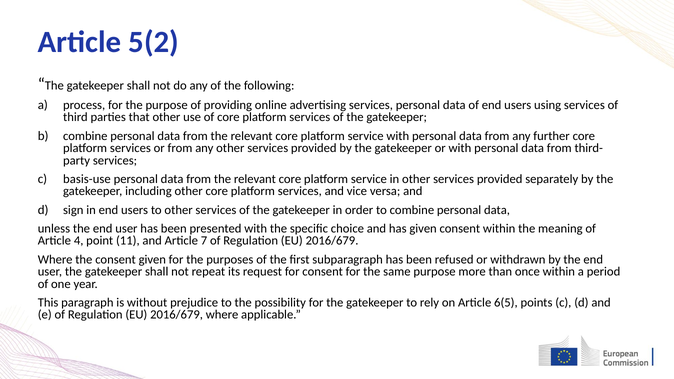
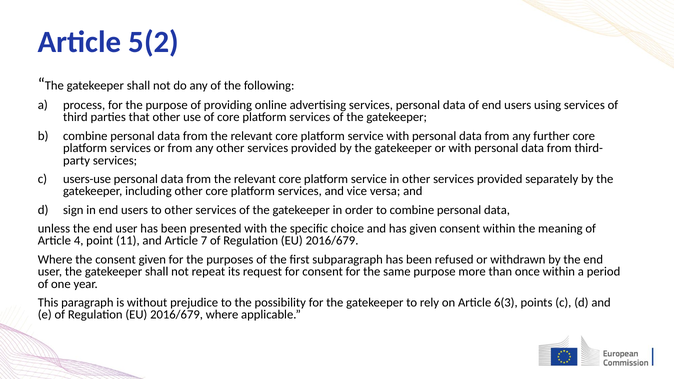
basis-use: basis-use -> users-use
6(5: 6(5 -> 6(3
